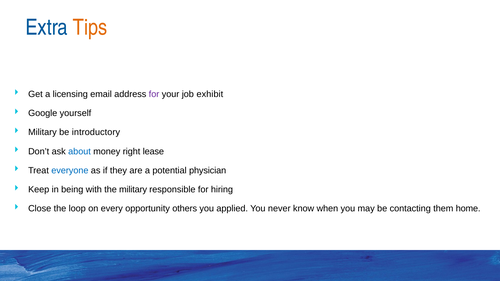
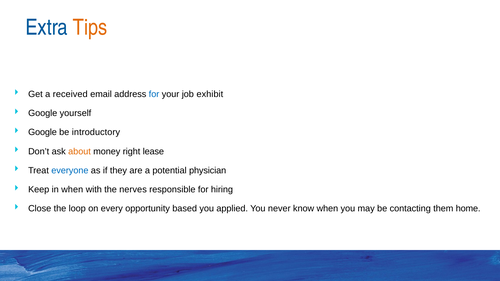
licensing: licensing -> received
for at (154, 94) colour: purple -> blue
Military at (42, 132): Military -> Google
about colour: blue -> orange
in being: being -> when
the military: military -> nerves
others: others -> based
